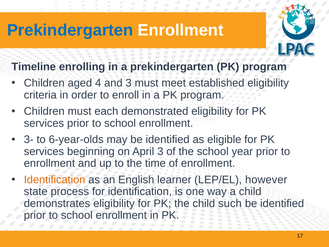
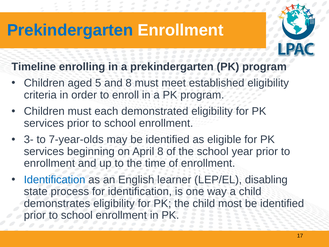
4: 4 -> 5
and 3: 3 -> 8
6-year-olds: 6-year-olds -> 7-year-olds
April 3: 3 -> 8
Identification at (55, 180) colour: orange -> blue
however: however -> disabling
such: such -> most
